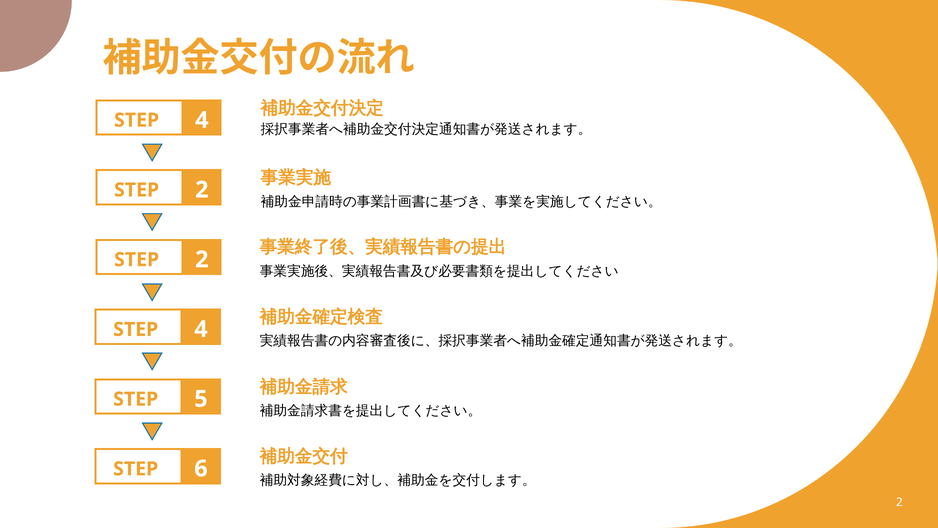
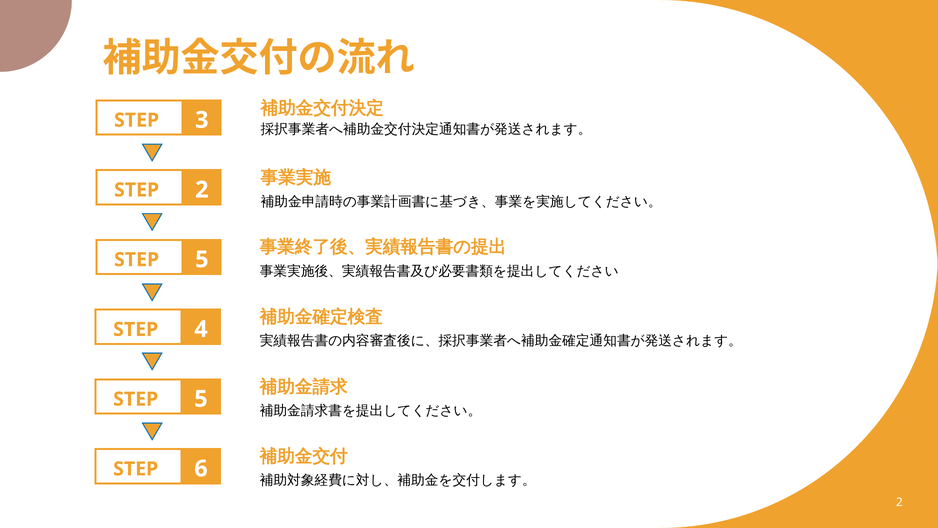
4 at (202, 120): 4 -> 3
2 at (202, 259): 2 -> 5
